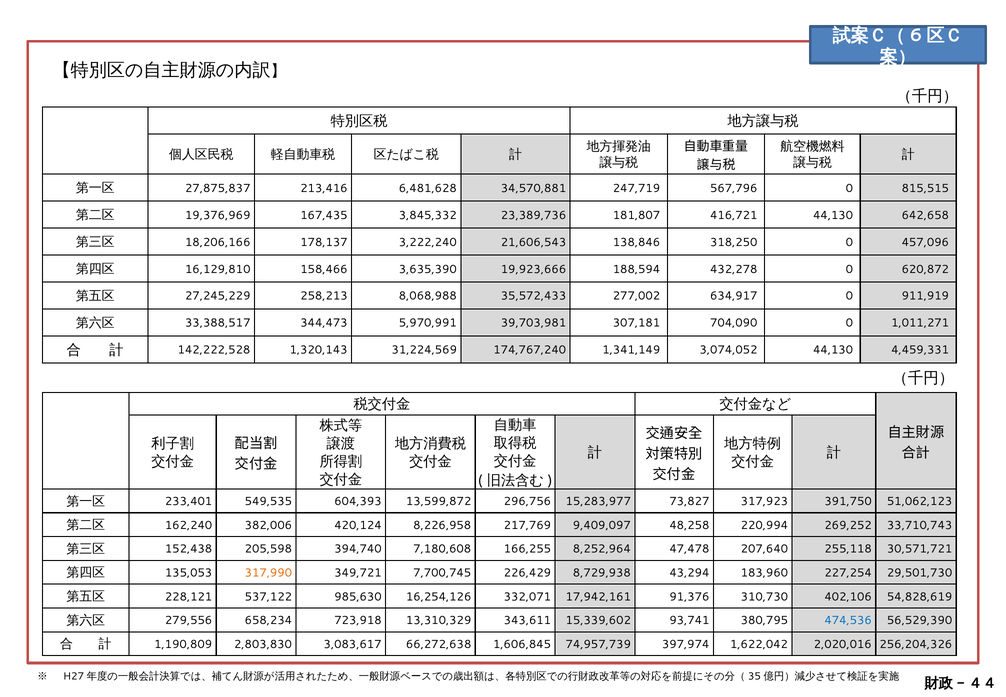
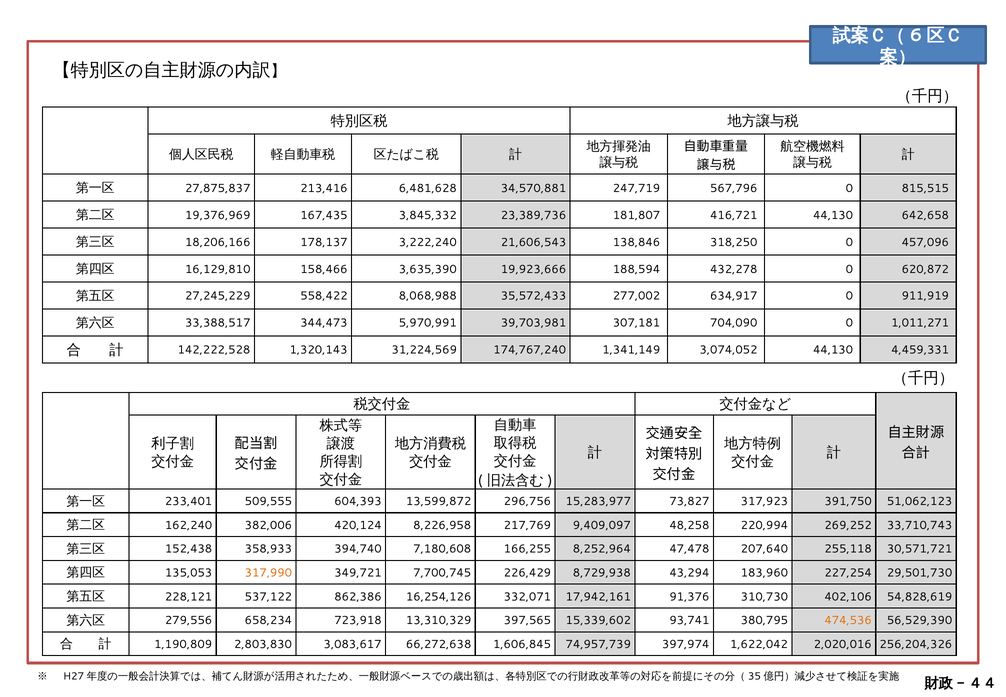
258,213: 258,213 -> 558,422
549,535: 549,535 -> 509,555
205,598: 205,598 -> 358,933
985,630: 985,630 -> 862,386
343,611: 343,611 -> 397,565
474,536 colour: blue -> orange
